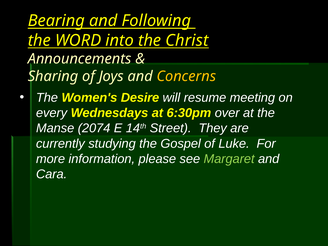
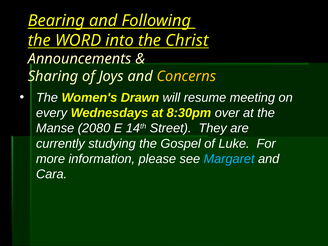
Desire: Desire -> Drawn
6:30pm: 6:30pm -> 8:30pm
2074: 2074 -> 2080
Margaret colour: light green -> light blue
